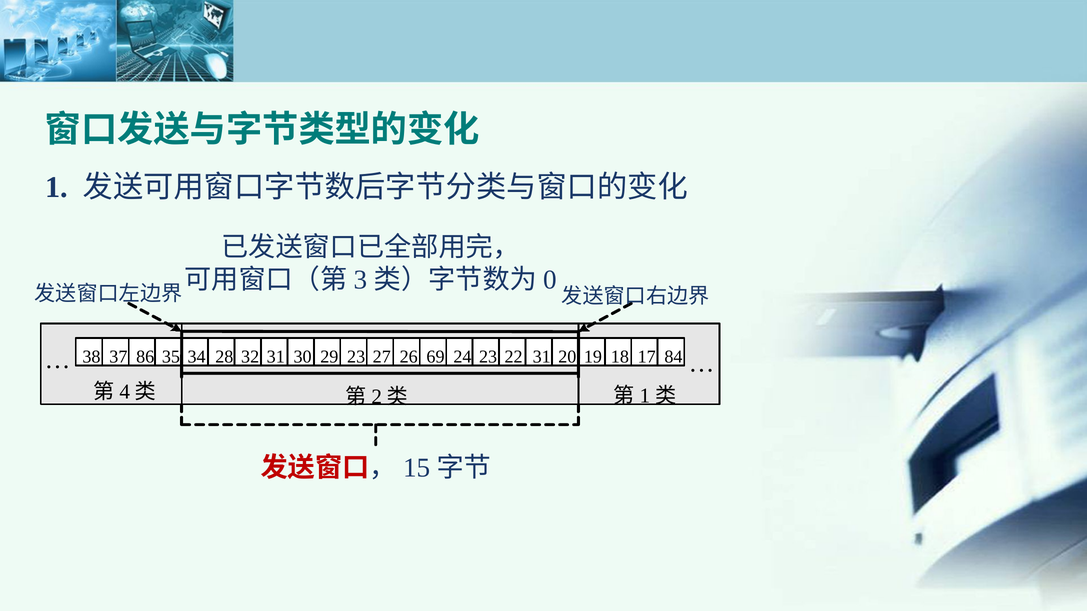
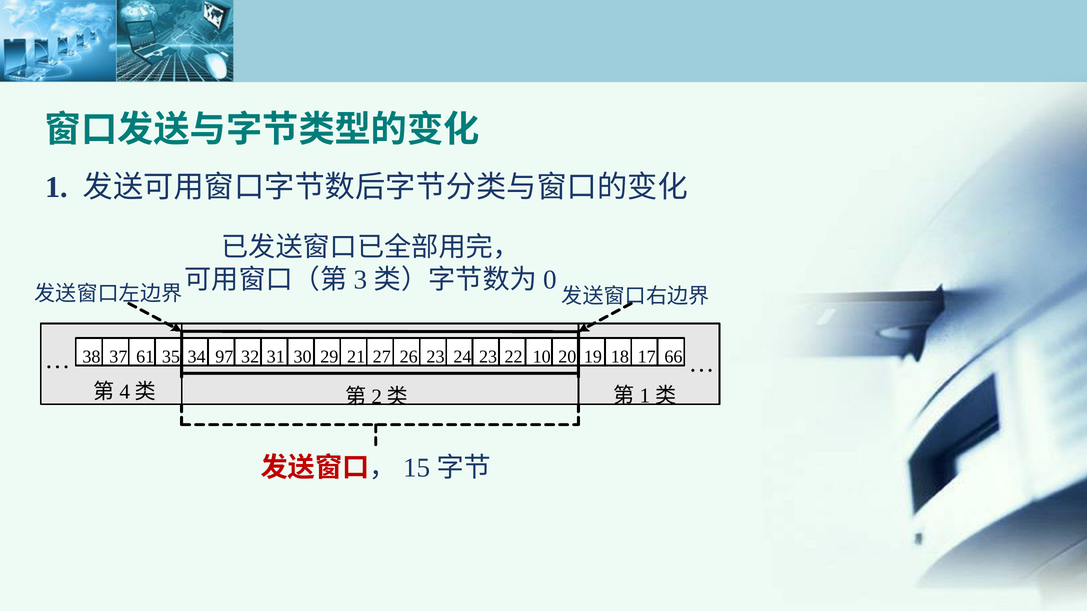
86: 86 -> 61
28: 28 -> 97
29 23: 23 -> 21
26 69: 69 -> 23
22 31: 31 -> 10
84: 84 -> 66
